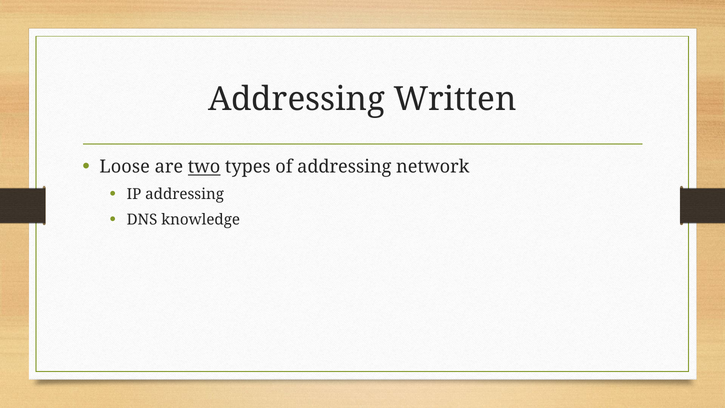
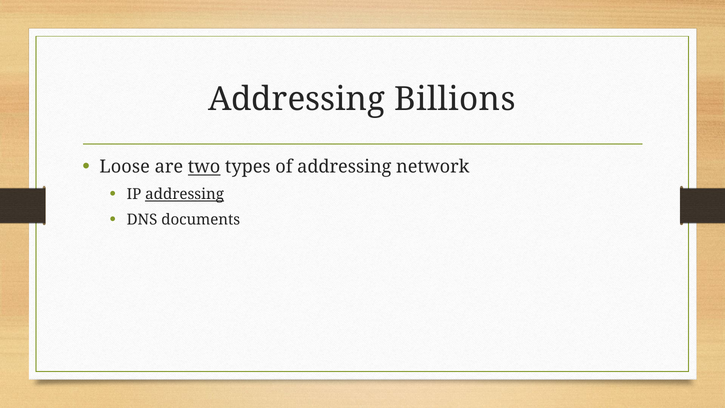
Written: Written -> Billions
addressing at (185, 194) underline: none -> present
knowledge: knowledge -> documents
